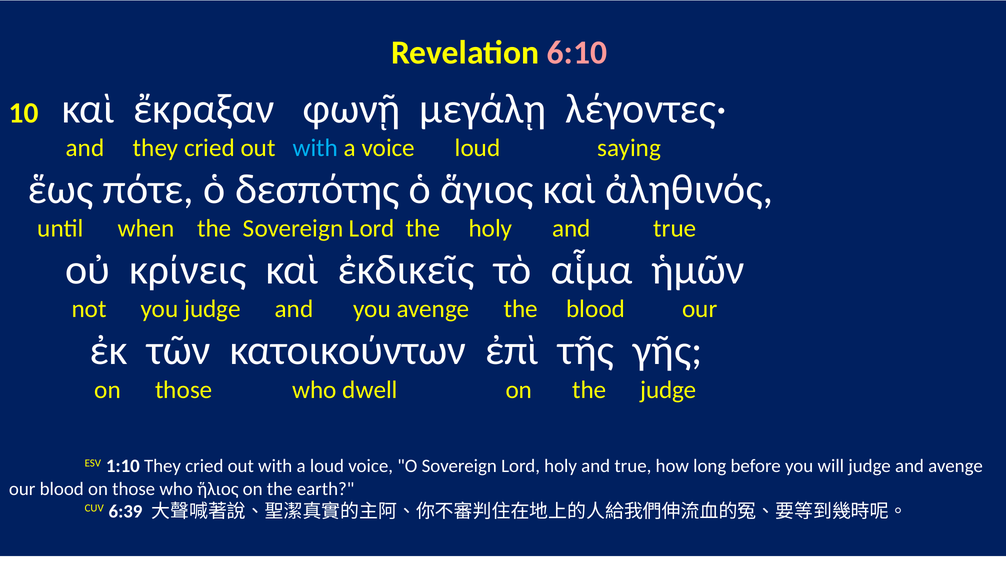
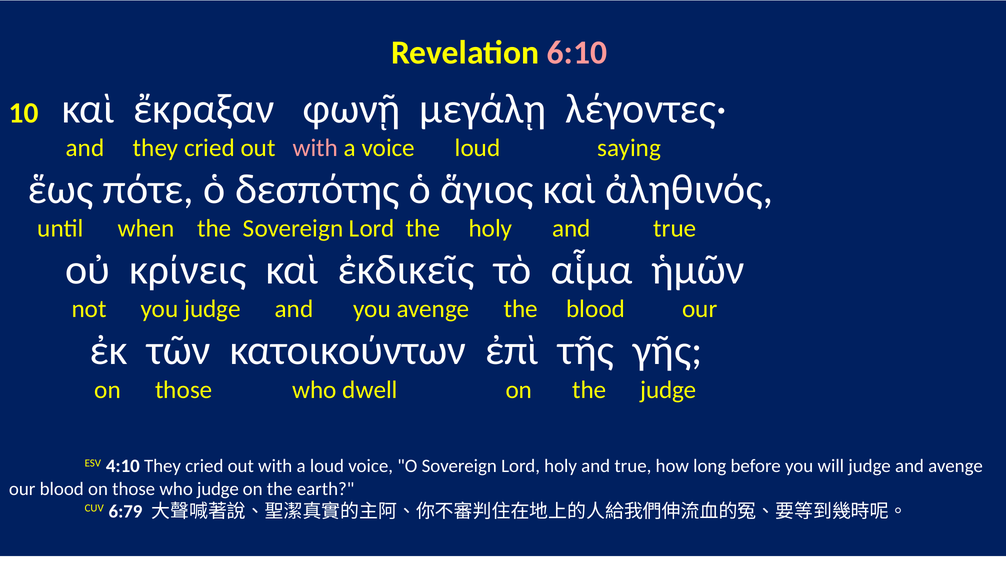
with at (315, 148) colour: light blue -> pink
1:10: 1:10 -> 4:10
who ἥλιος: ἥλιος -> judge
6:39: 6:39 -> 6:79
